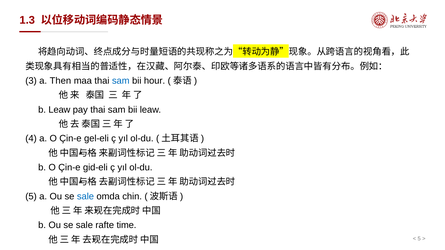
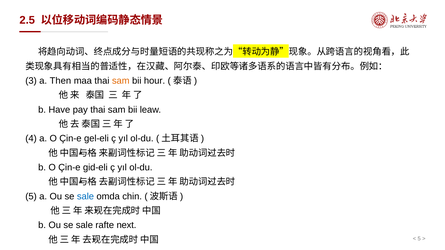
1.3: 1.3 -> 2.5
sam at (121, 81) colour: blue -> orange
b Leaw: Leaw -> Have
time: time -> next
